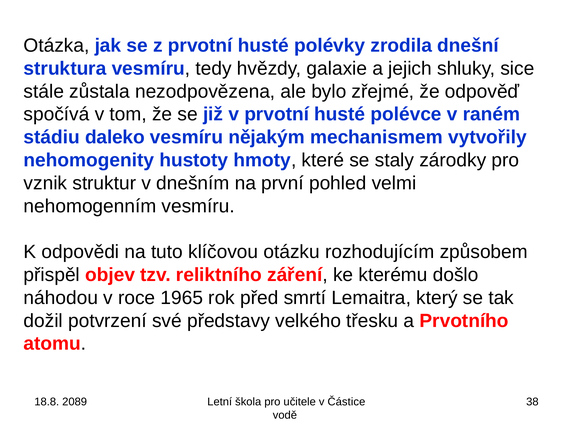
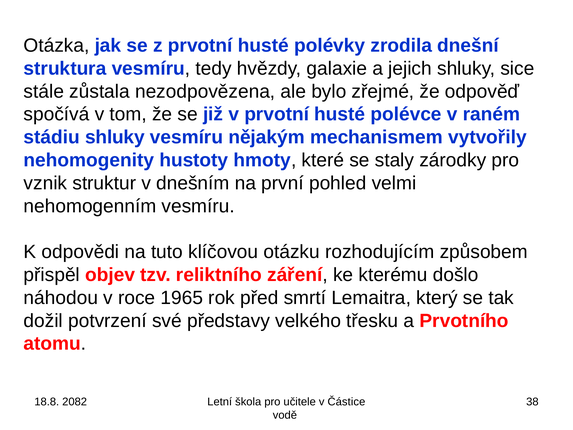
stádiu daleko: daleko -> shluky
2089: 2089 -> 2082
